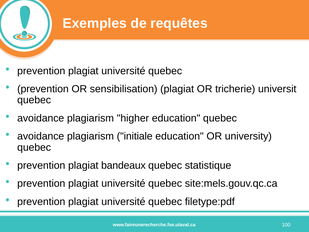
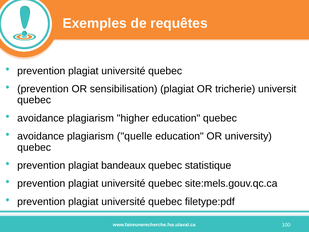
initiale: initiale -> quelle
